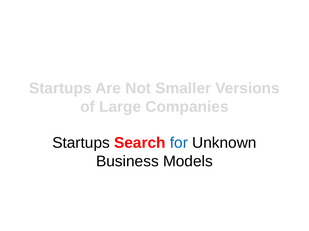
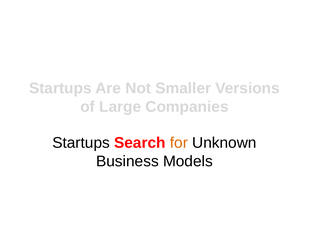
for colour: blue -> orange
